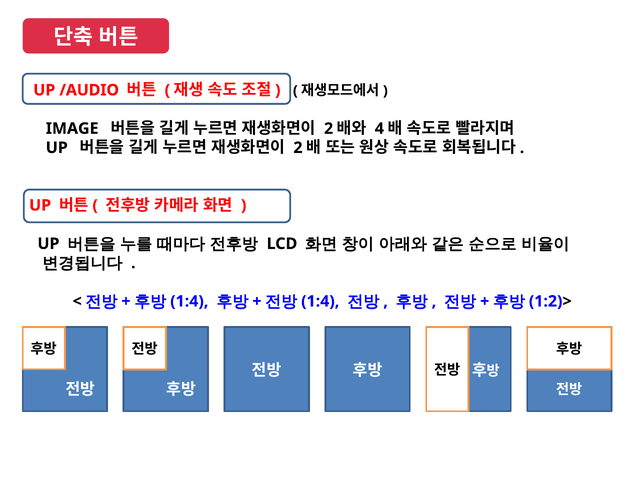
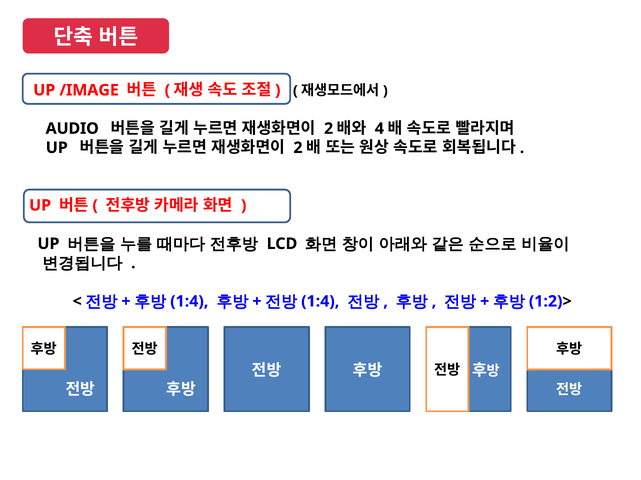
/AUDIO: /AUDIO -> /IMAGE
IMAGE: IMAGE -> AUDIO
